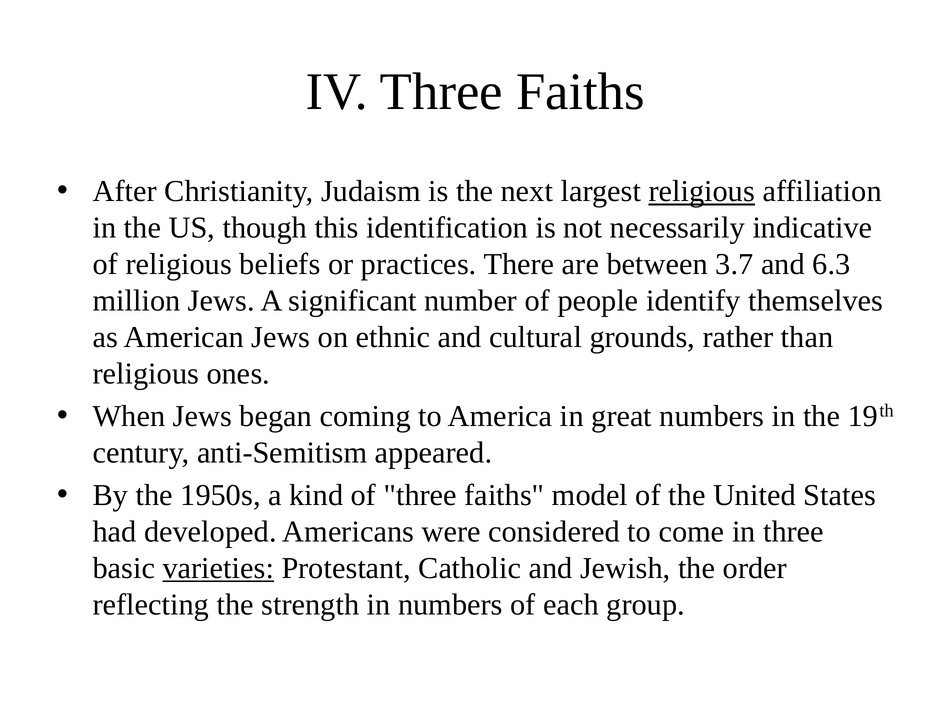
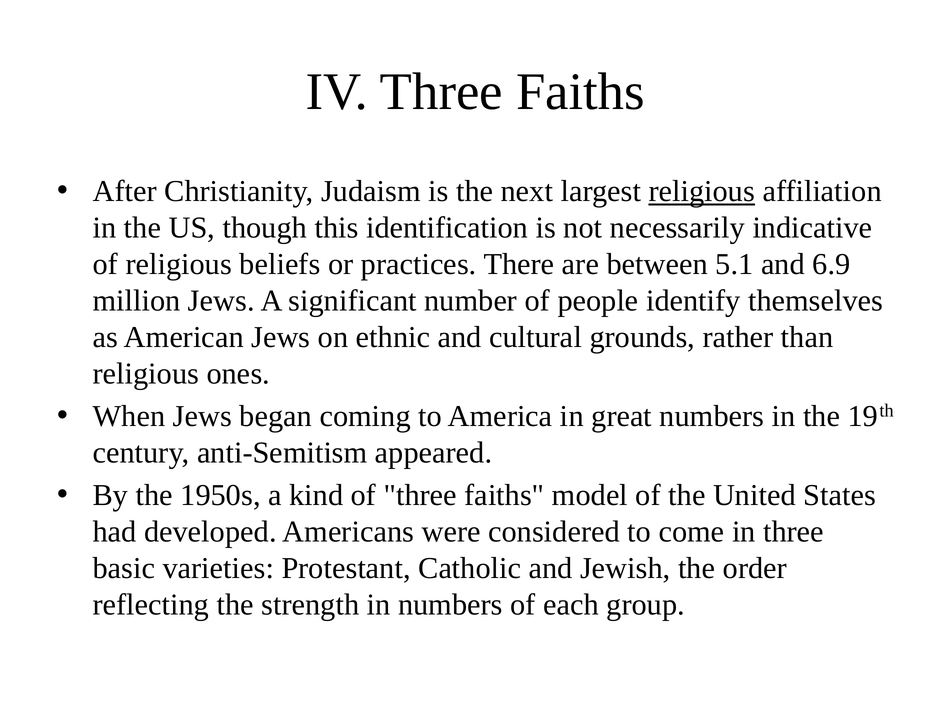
3.7: 3.7 -> 5.1
6.3: 6.3 -> 6.9
varieties underline: present -> none
